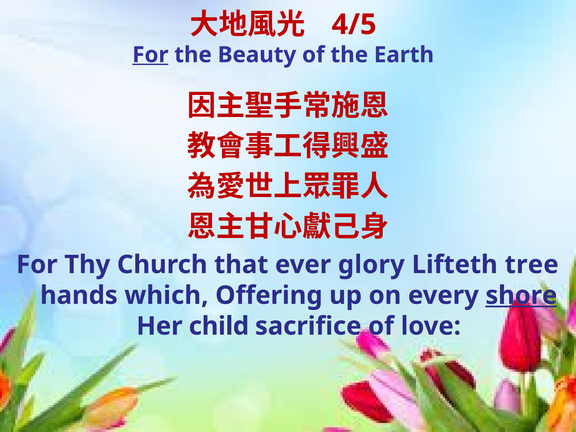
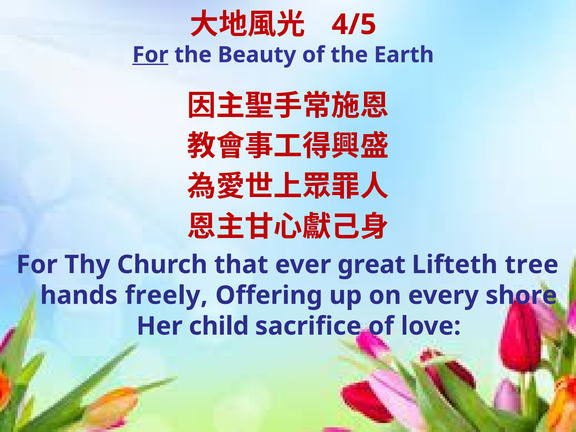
glory: glory -> great
which: which -> freely
shore underline: present -> none
